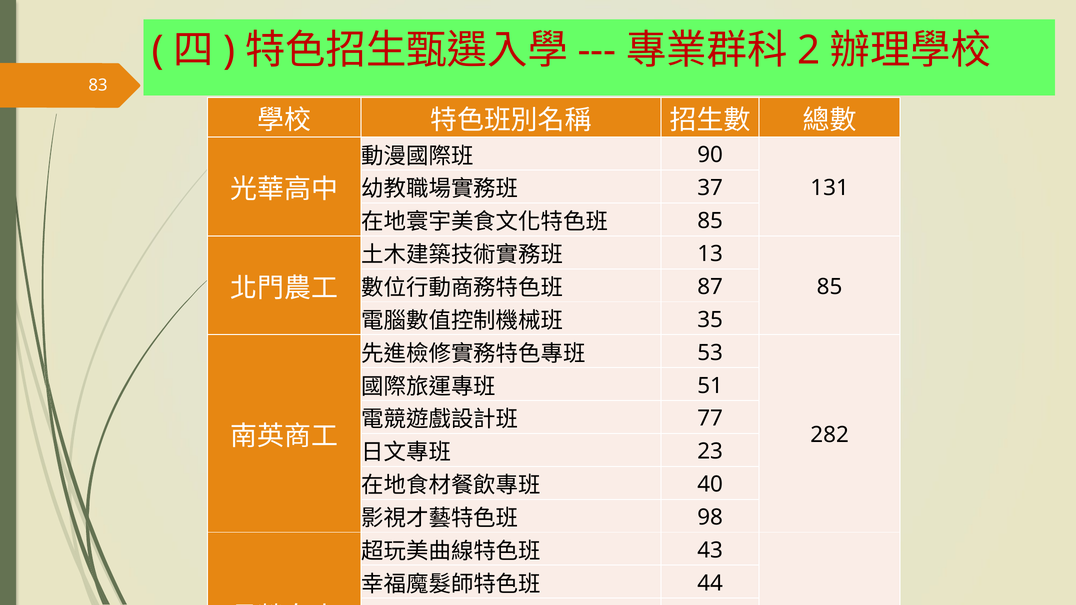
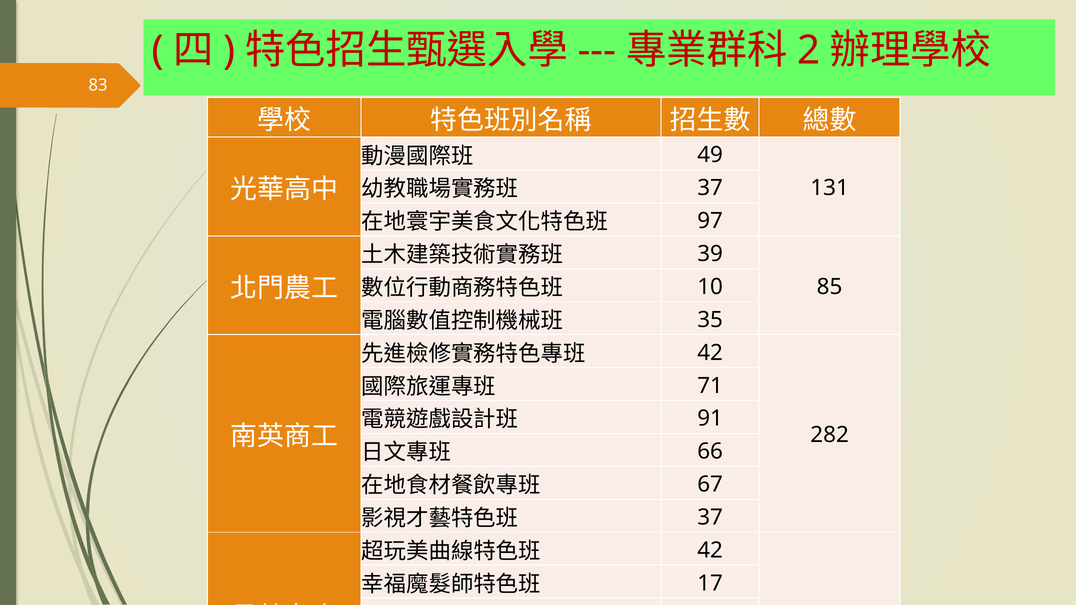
90: 90 -> 49
85 at (710, 221): 85 -> 97
13: 13 -> 39
87: 87 -> 10
53 at (710, 353): 53 -> 42
51: 51 -> 71
77: 77 -> 91
23: 23 -> 66
40: 40 -> 67
98 at (710, 518): 98 -> 37
43 at (710, 551): 43 -> 42
44: 44 -> 17
